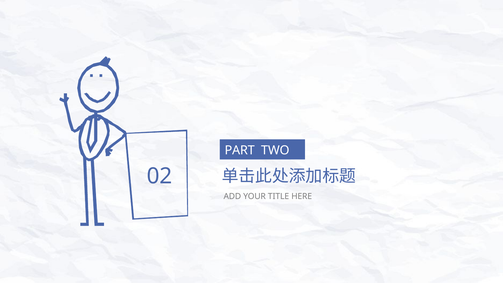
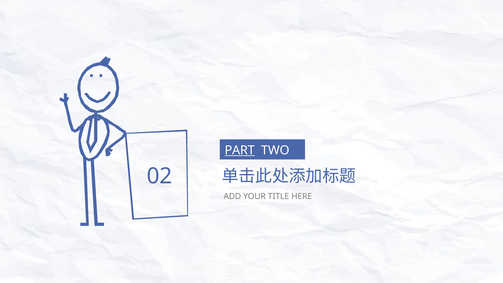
PART underline: none -> present
